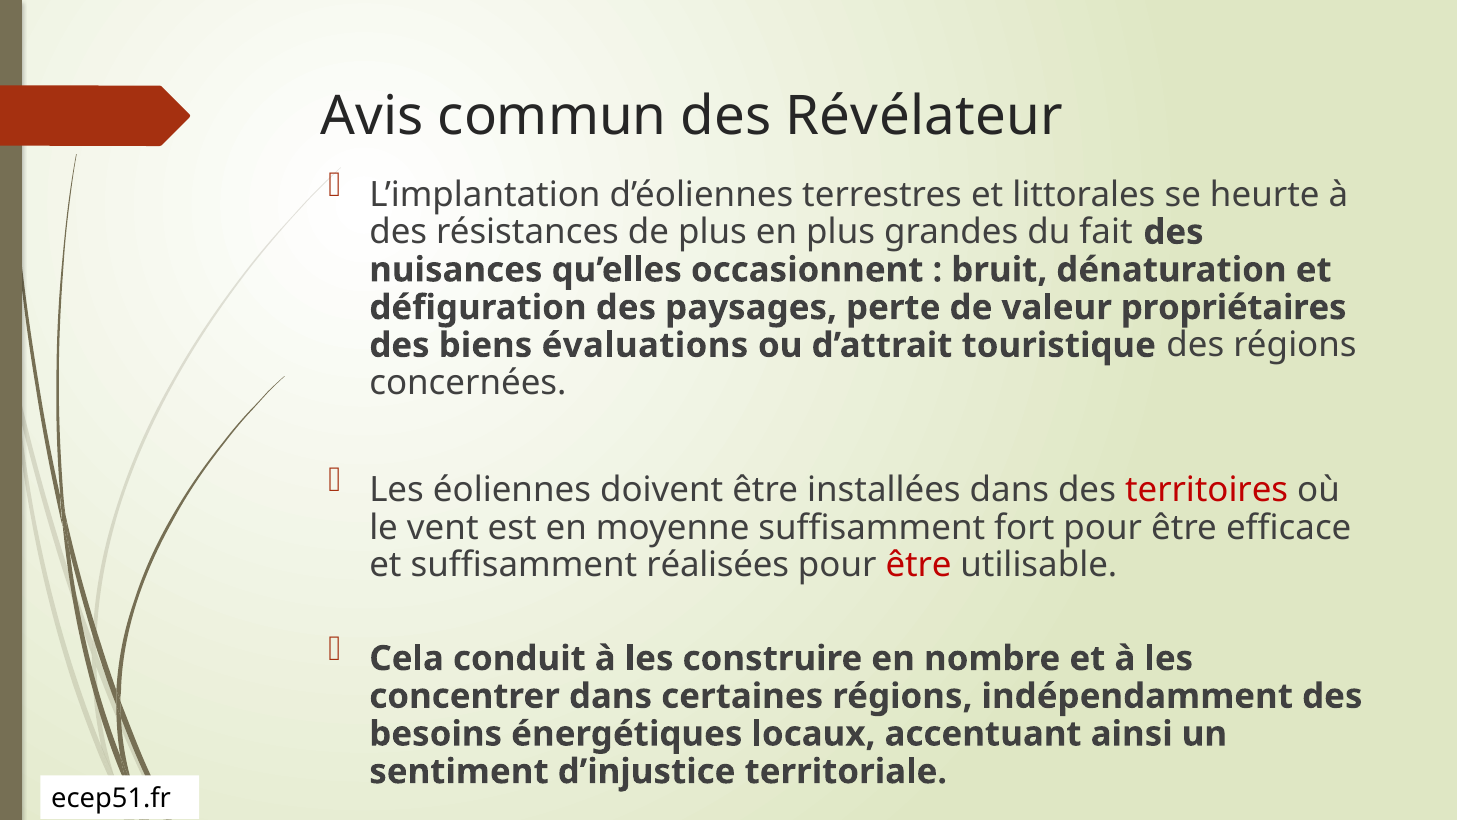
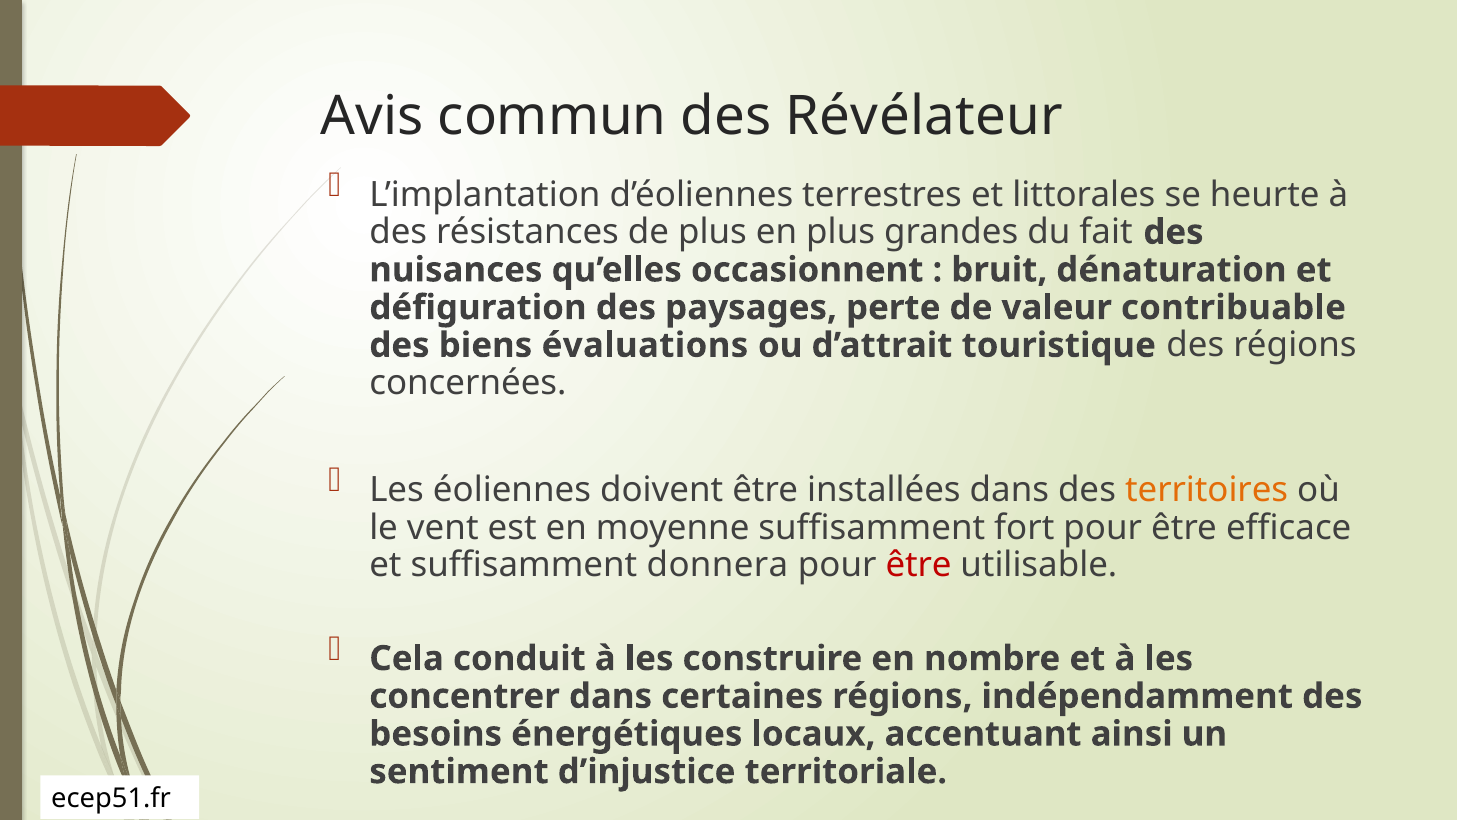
propriétaires: propriétaires -> contribuable
territoires colour: red -> orange
réalisées: réalisées -> donnera
